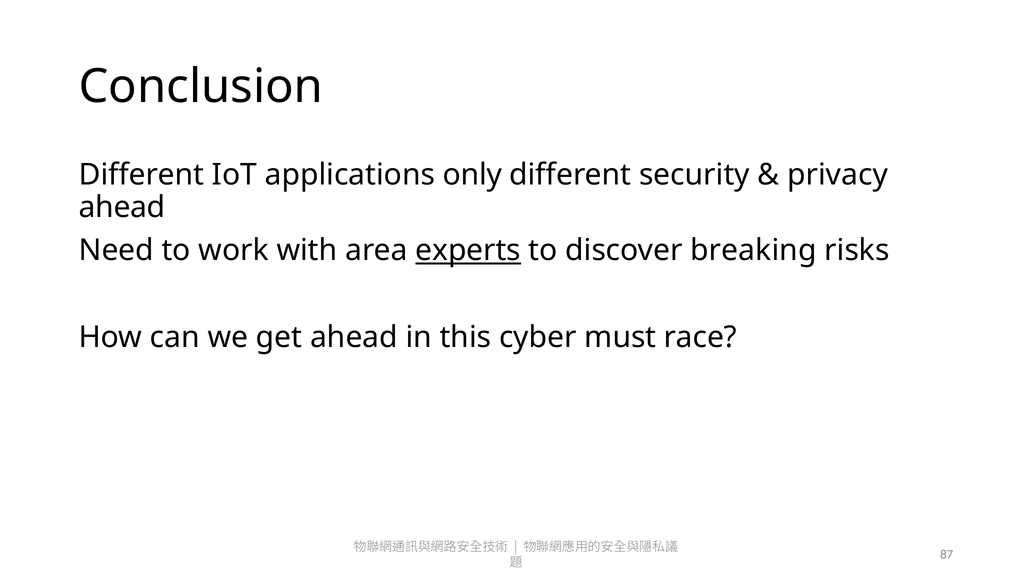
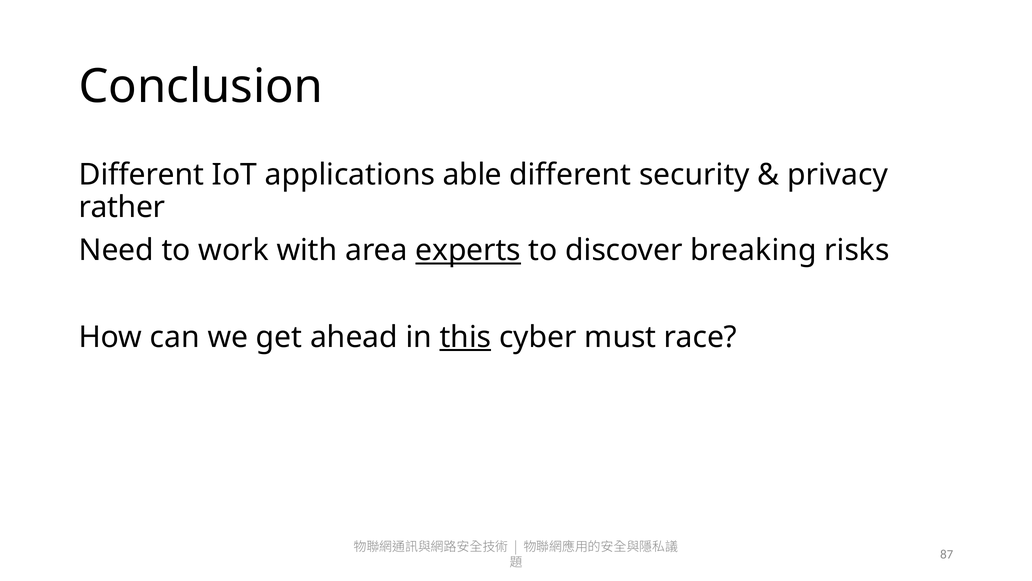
only: only -> able
ahead at (122, 207): ahead -> rather
this underline: none -> present
